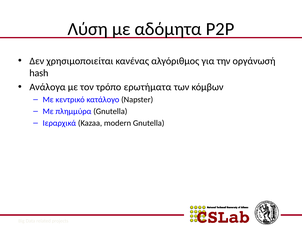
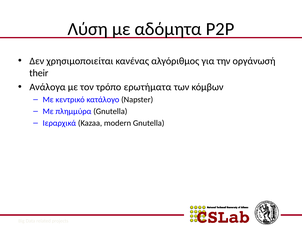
hash: hash -> their
